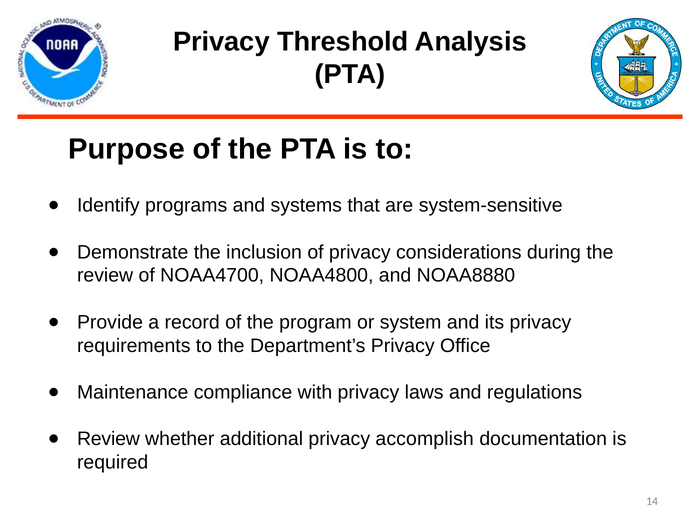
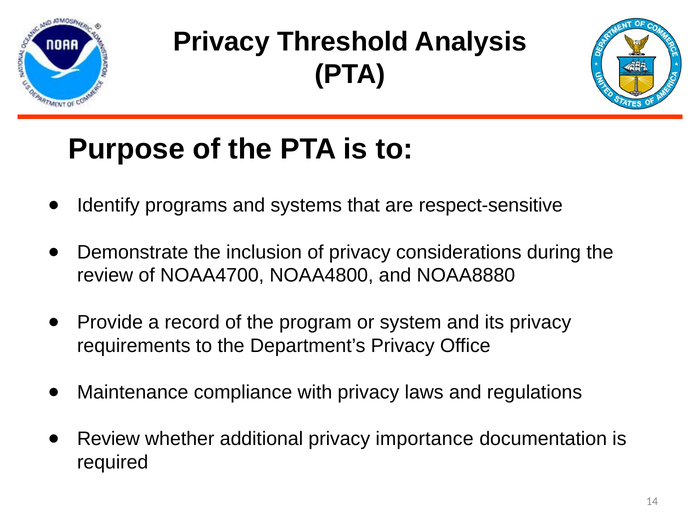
system-sensitive: system-sensitive -> respect-sensitive
accomplish: accomplish -> importance
